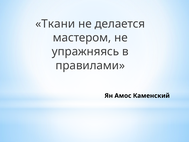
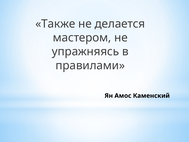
Ткани: Ткани -> Также
